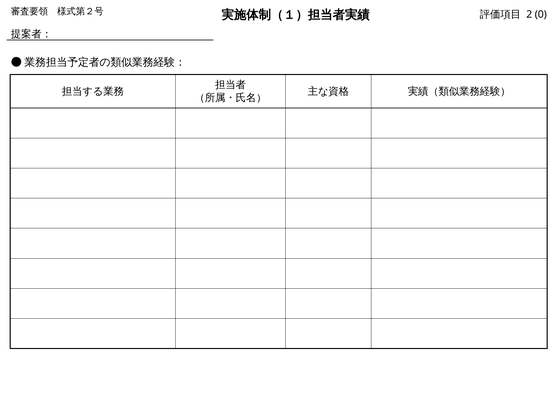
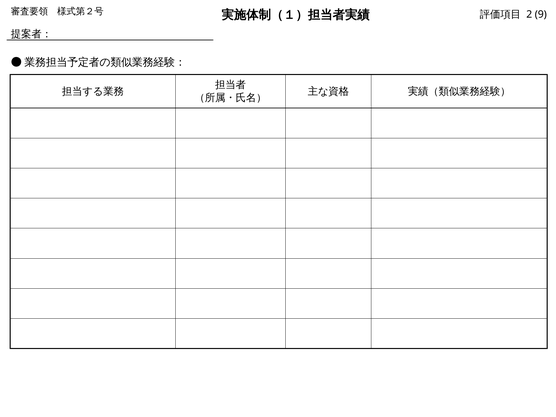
0: 0 -> 9
